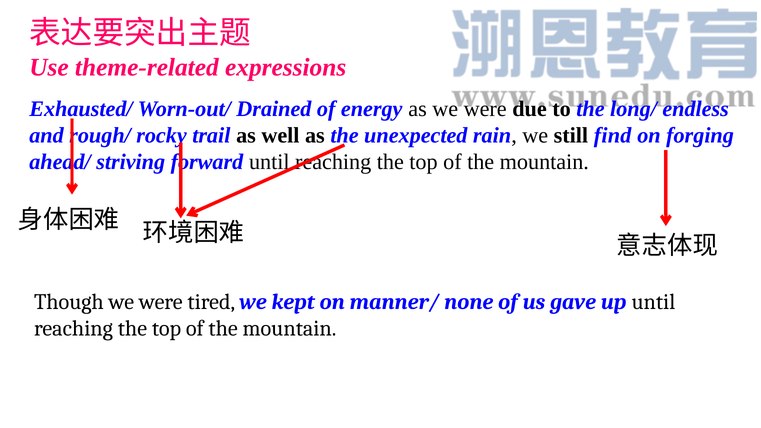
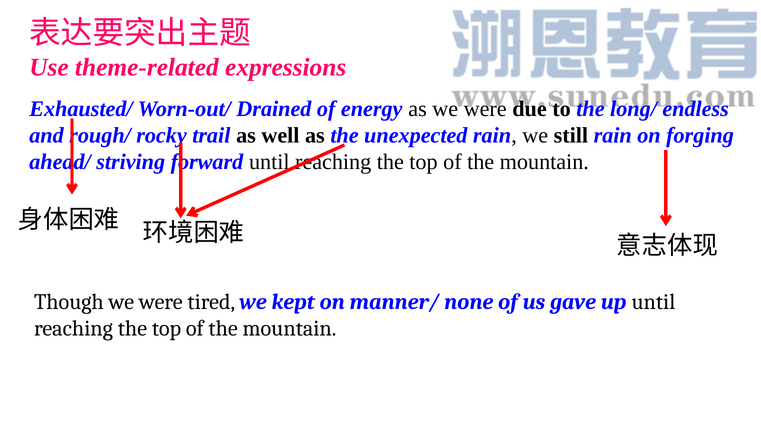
still find: find -> rain
